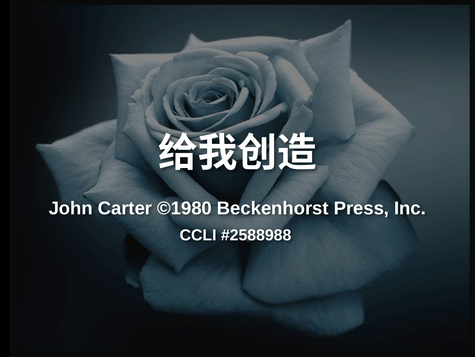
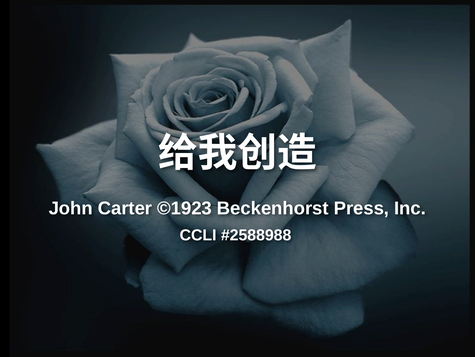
©1980: ©1980 -> ©1923
